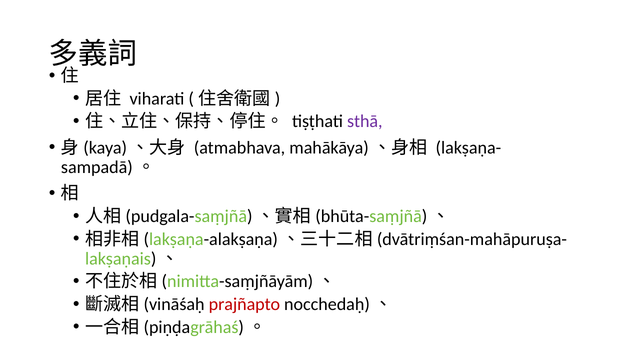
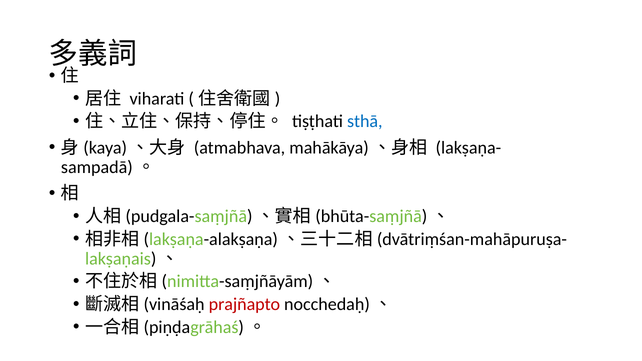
sthā colour: purple -> blue
